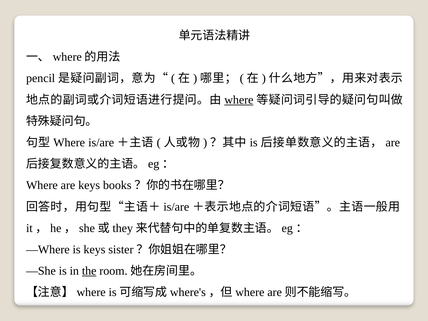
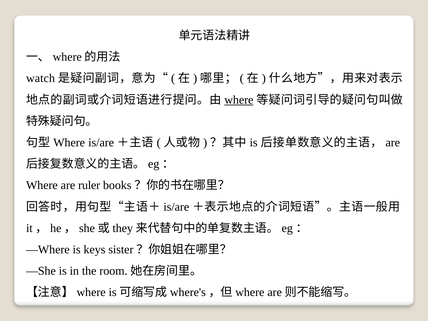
pencil: pencil -> watch
are keys: keys -> ruler
the underline: present -> none
